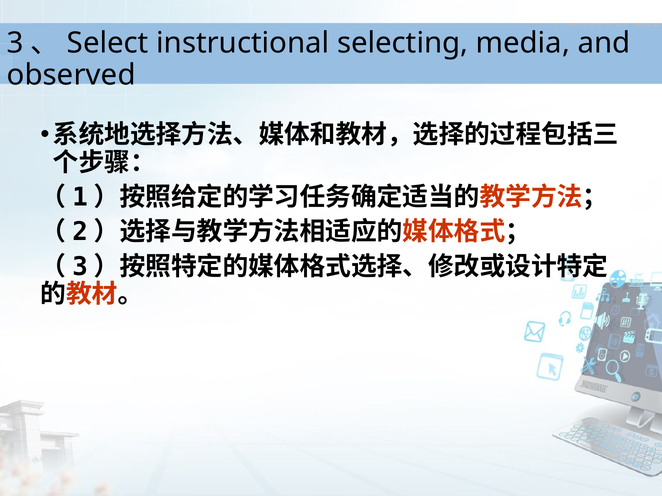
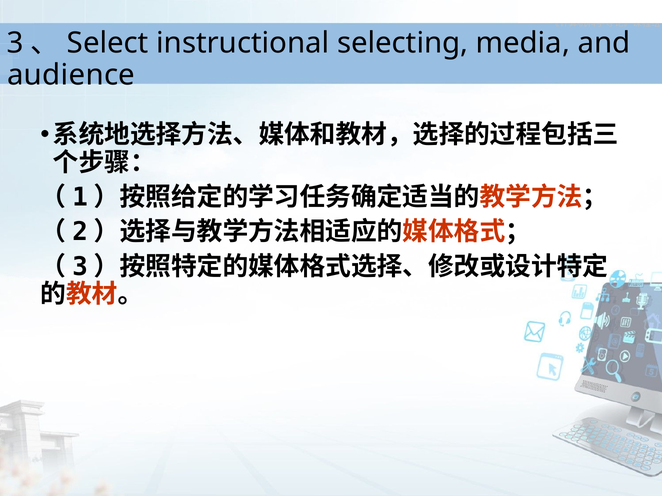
observed: observed -> audience
